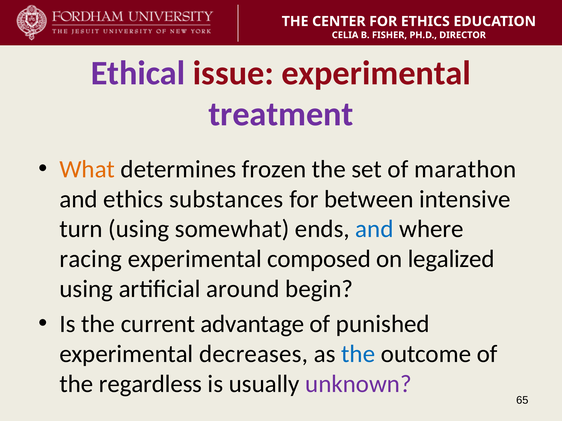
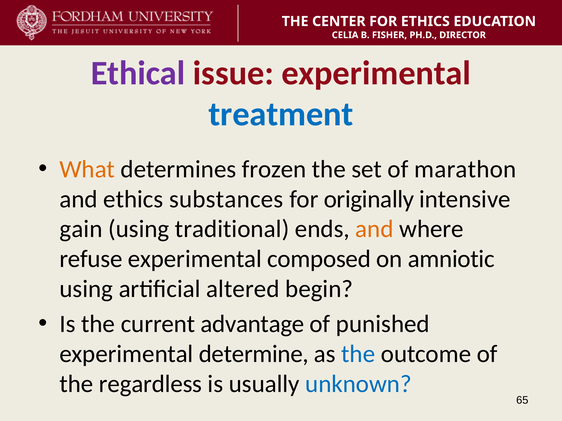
treatment colour: purple -> blue
between: between -> originally
turn: turn -> gain
somewhat: somewhat -> traditional
and at (374, 229) colour: blue -> orange
racing: racing -> refuse
legalized: legalized -> amniotic
around: around -> altered
decreases: decreases -> determine
unknown colour: purple -> blue
